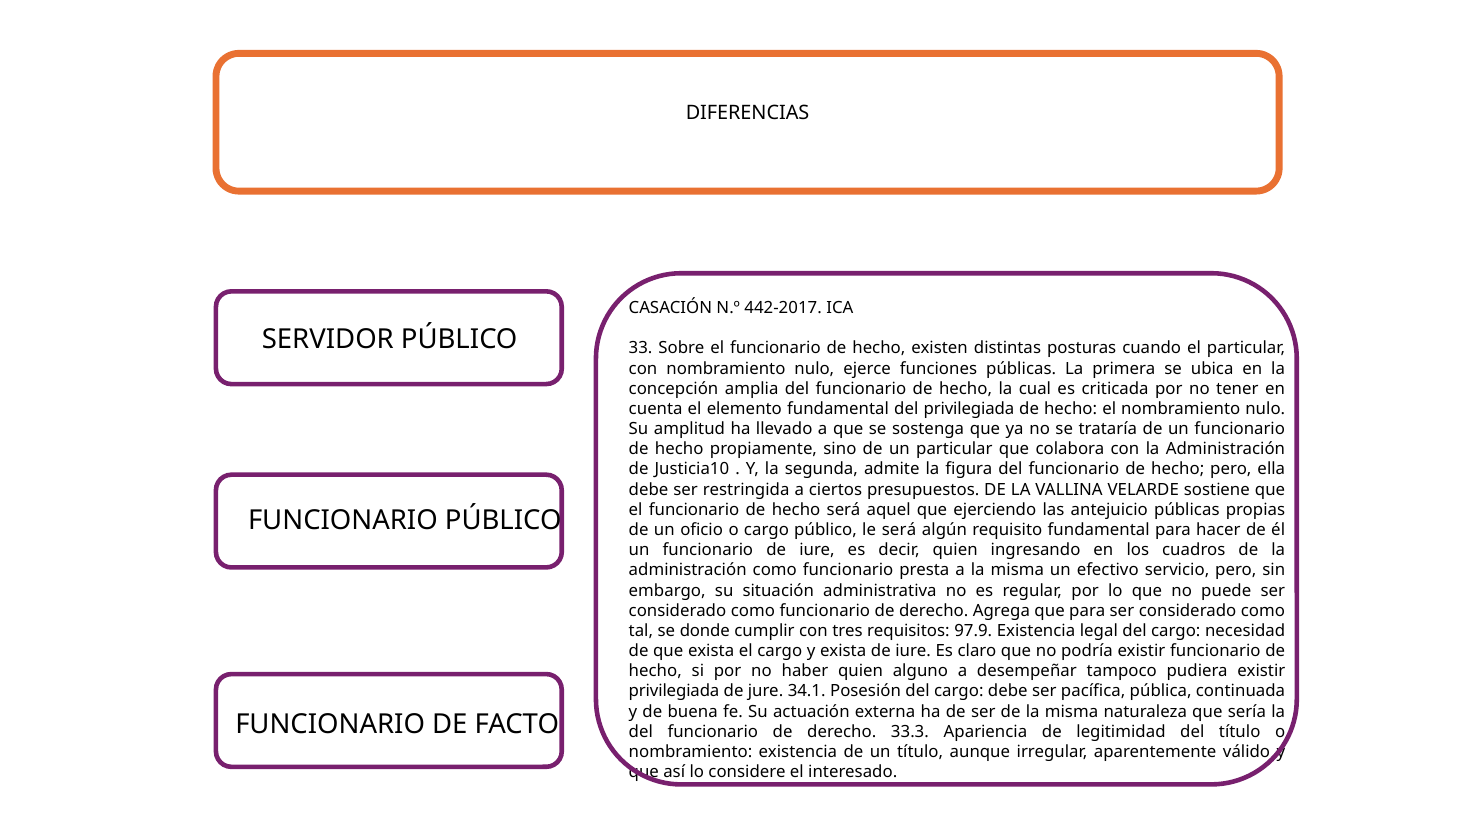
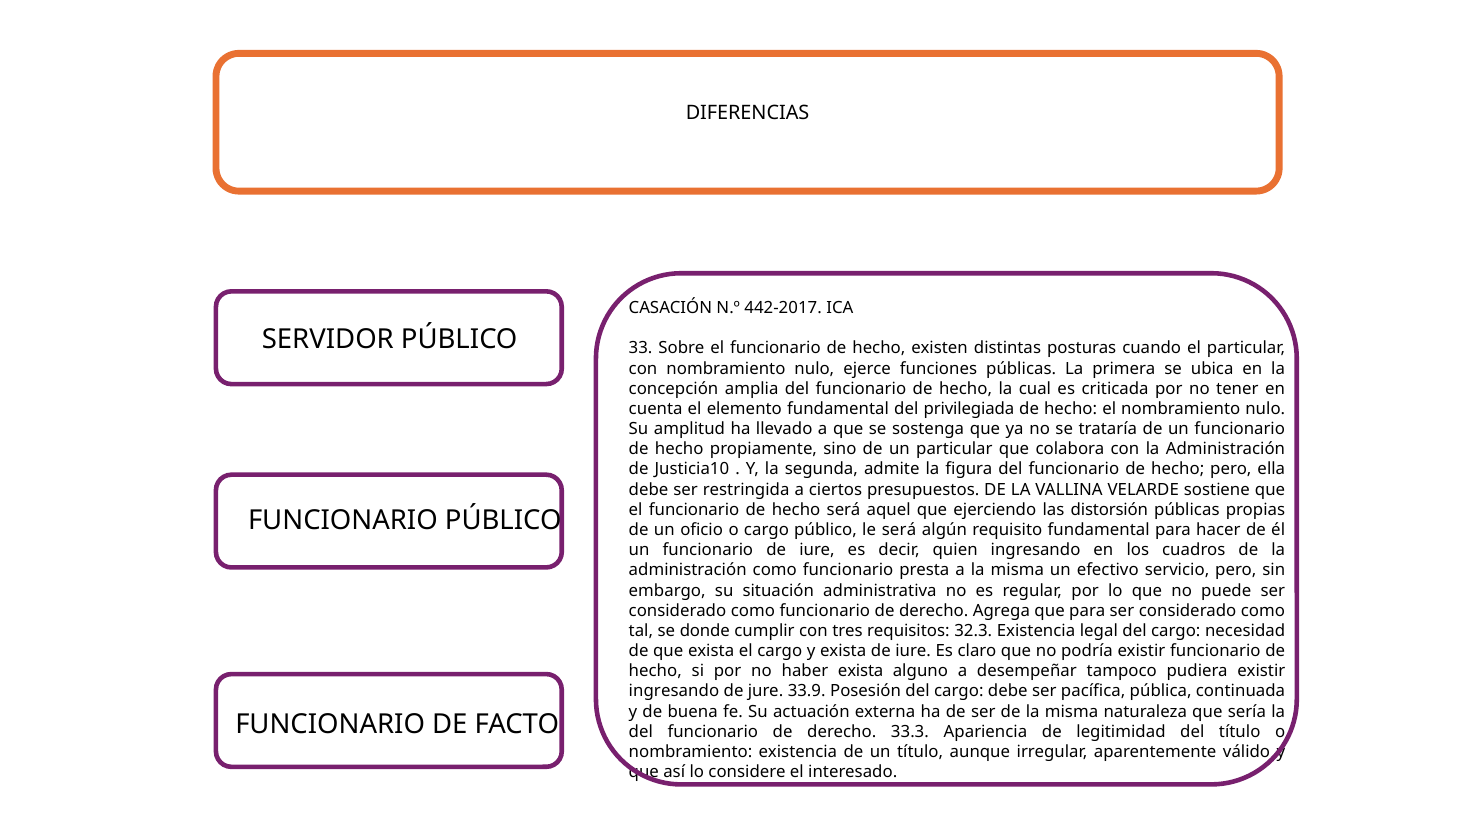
antejuicio: antejuicio -> distorsión
97.9: 97.9 -> 32.3
haber quien: quien -> exista
privilegiada at (674, 692): privilegiada -> ingresando
34.1: 34.1 -> 33.9
